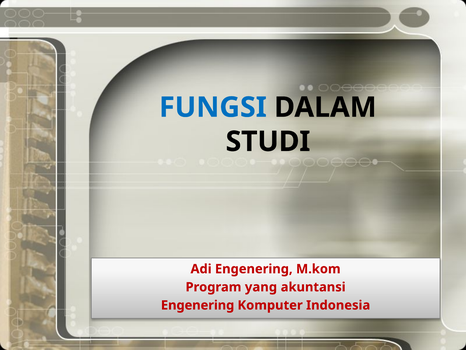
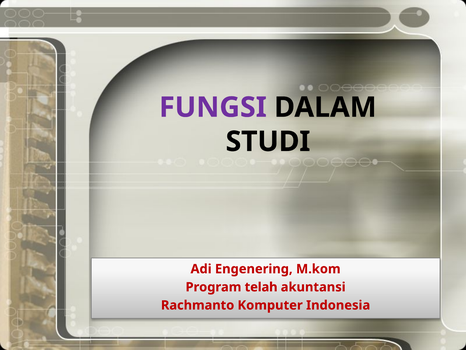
FUNGSI colour: blue -> purple
yang: yang -> telah
Engenering at (198, 305): Engenering -> Rachmanto
